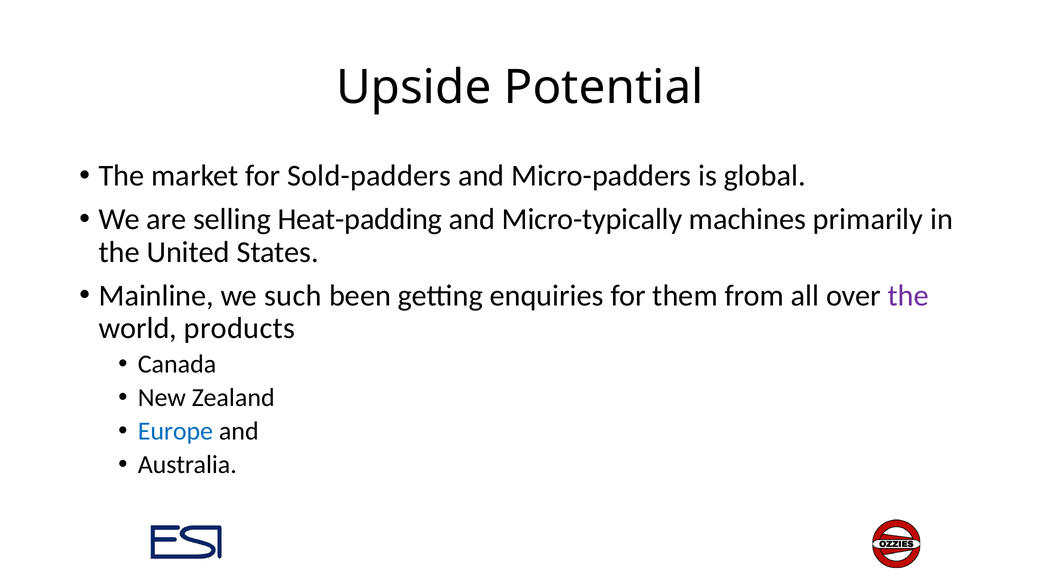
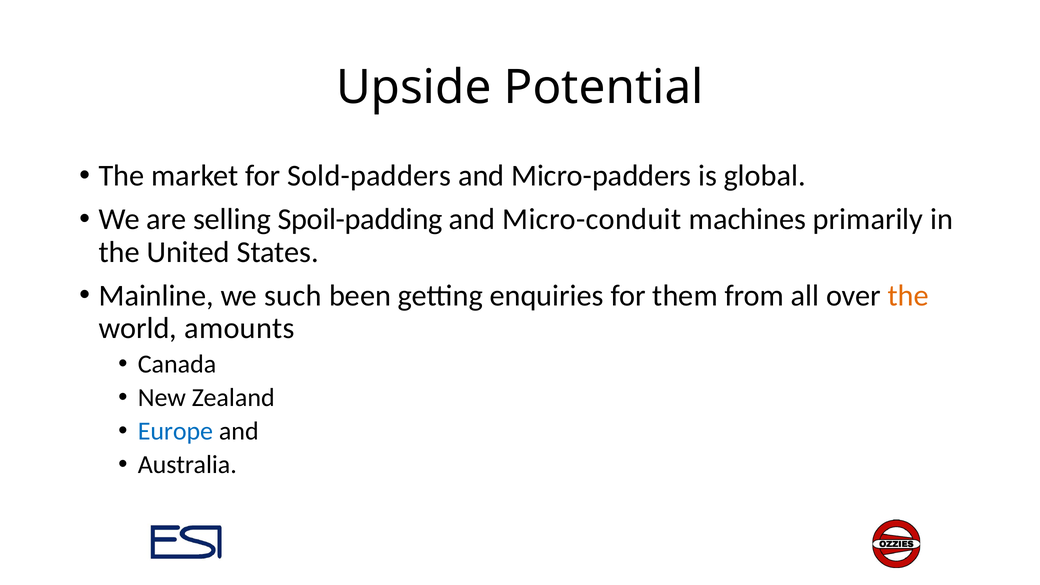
Heat-padding: Heat-padding -> Spoil-padding
Micro-typically: Micro-typically -> Micro-conduit
the at (908, 296) colour: purple -> orange
products: products -> amounts
